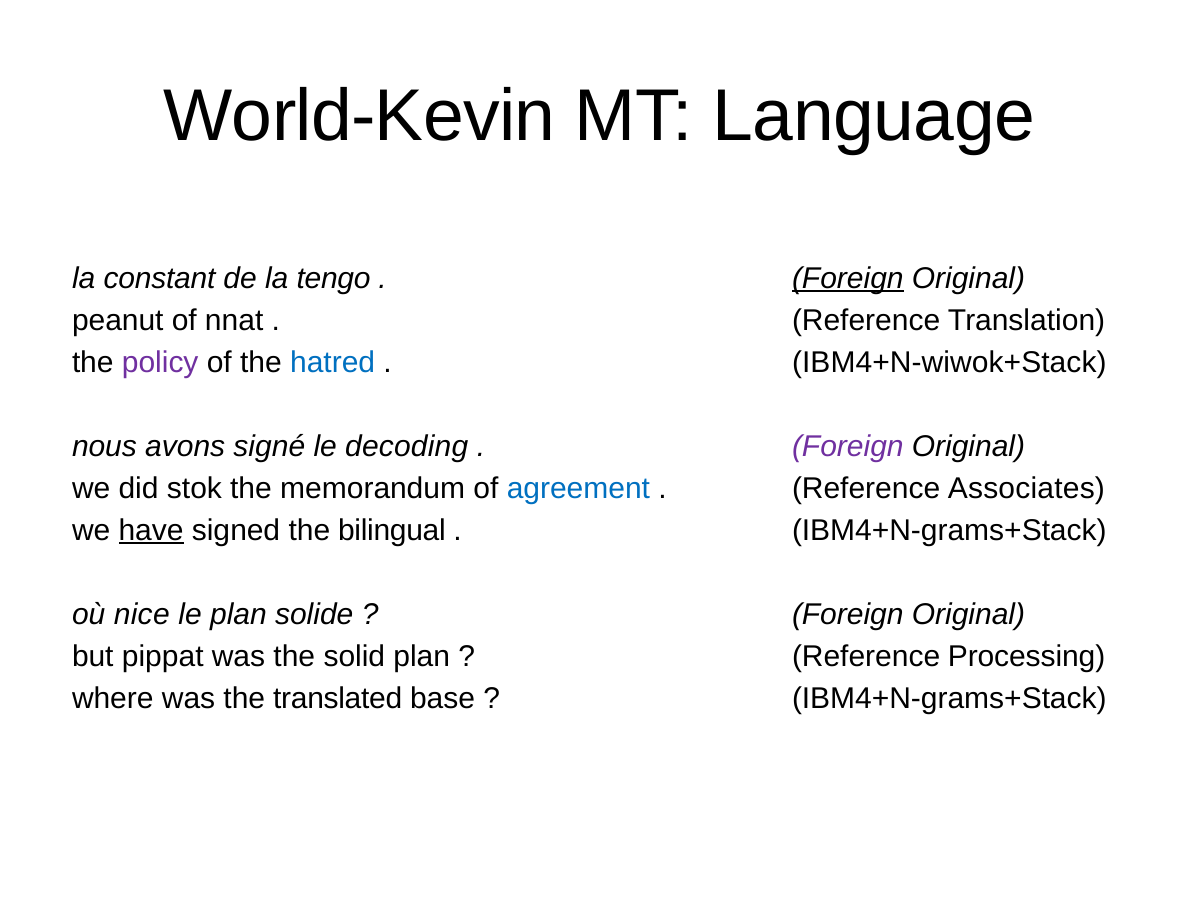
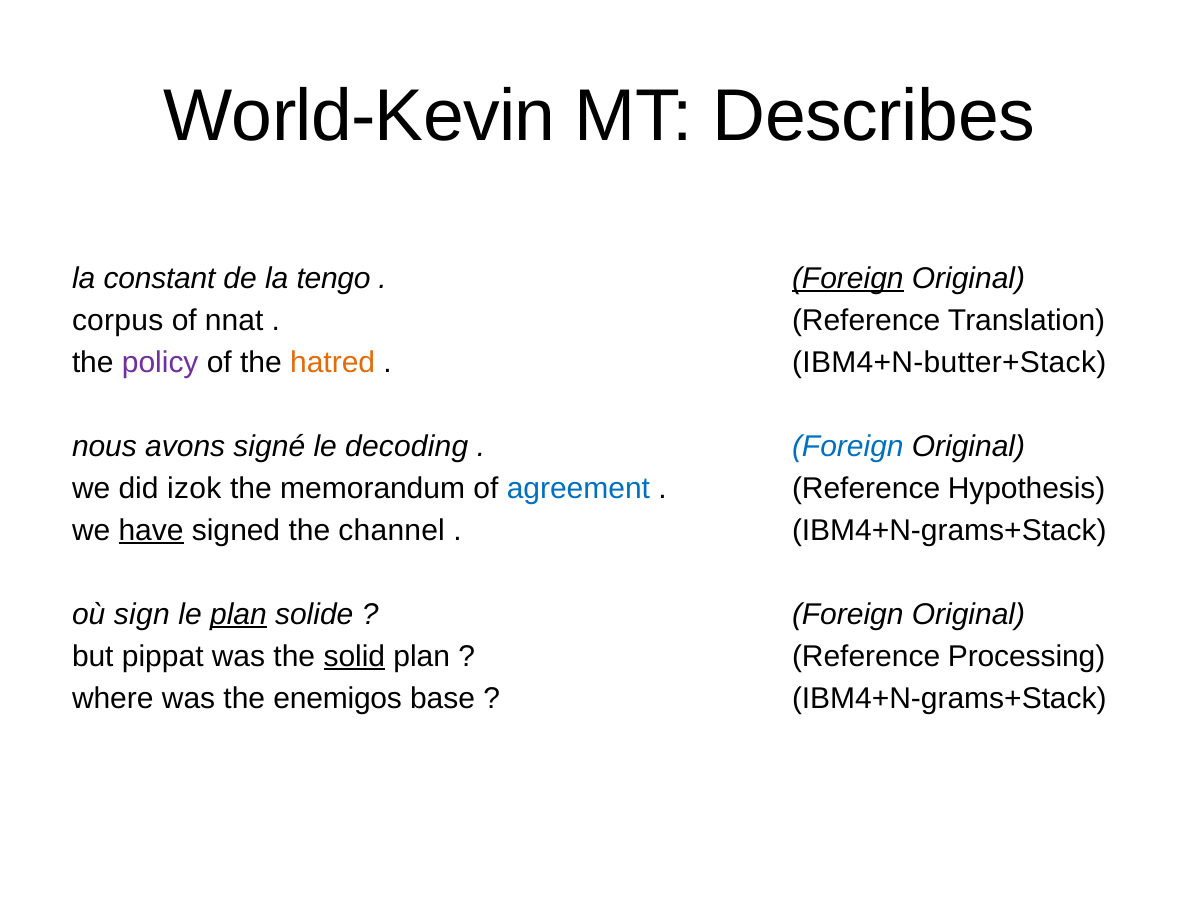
Language: Language -> Describes
peanut: peanut -> corpus
hatred colour: blue -> orange
IBM4+N-wiwok+Stack: IBM4+N-wiwok+Stack -> IBM4+N-butter+Stack
Foreign at (848, 446) colour: purple -> blue
stok: stok -> izok
Associates: Associates -> Hypothesis
bilingual: bilingual -> channel
nice: nice -> sign
plan at (238, 614) underline: none -> present
solid underline: none -> present
translated: translated -> enemigos
